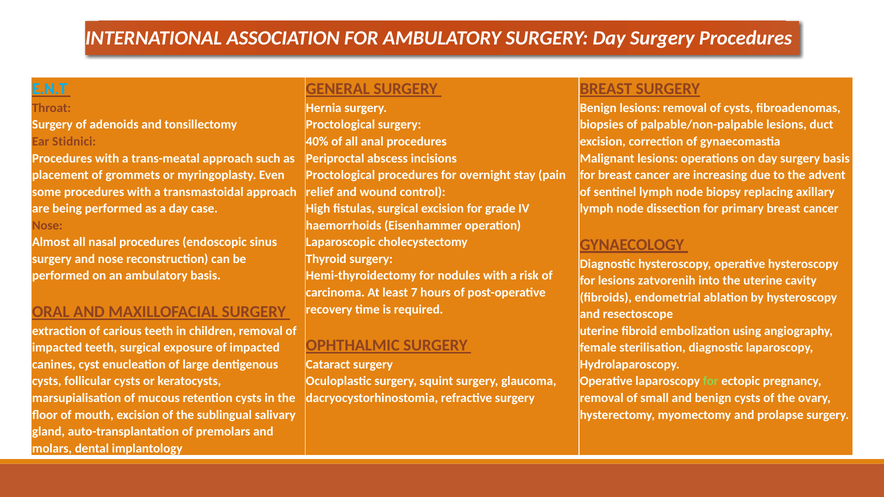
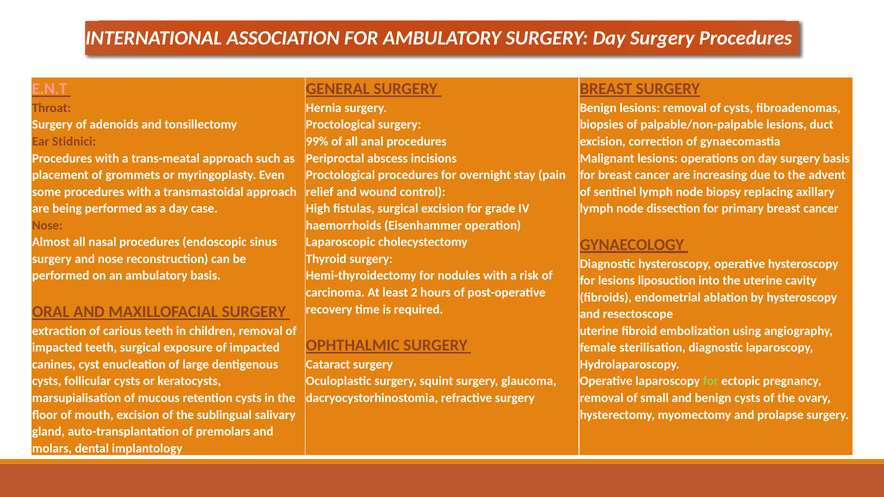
E.N.T colour: light blue -> pink
40%: 40% -> 99%
zatvorenih: zatvorenih -> liposuction
7: 7 -> 2
